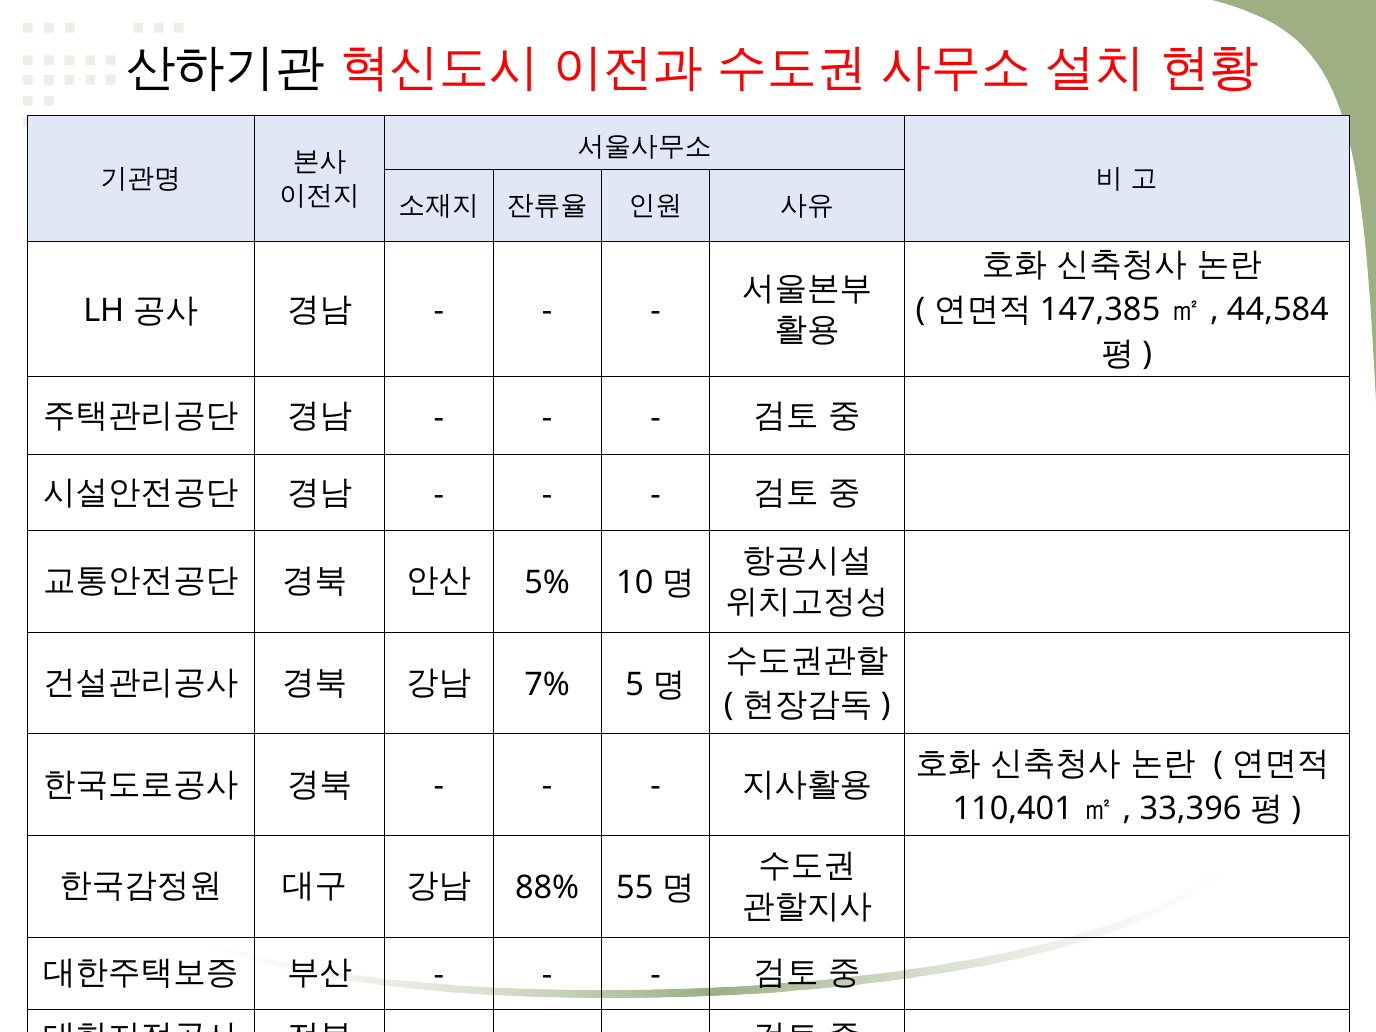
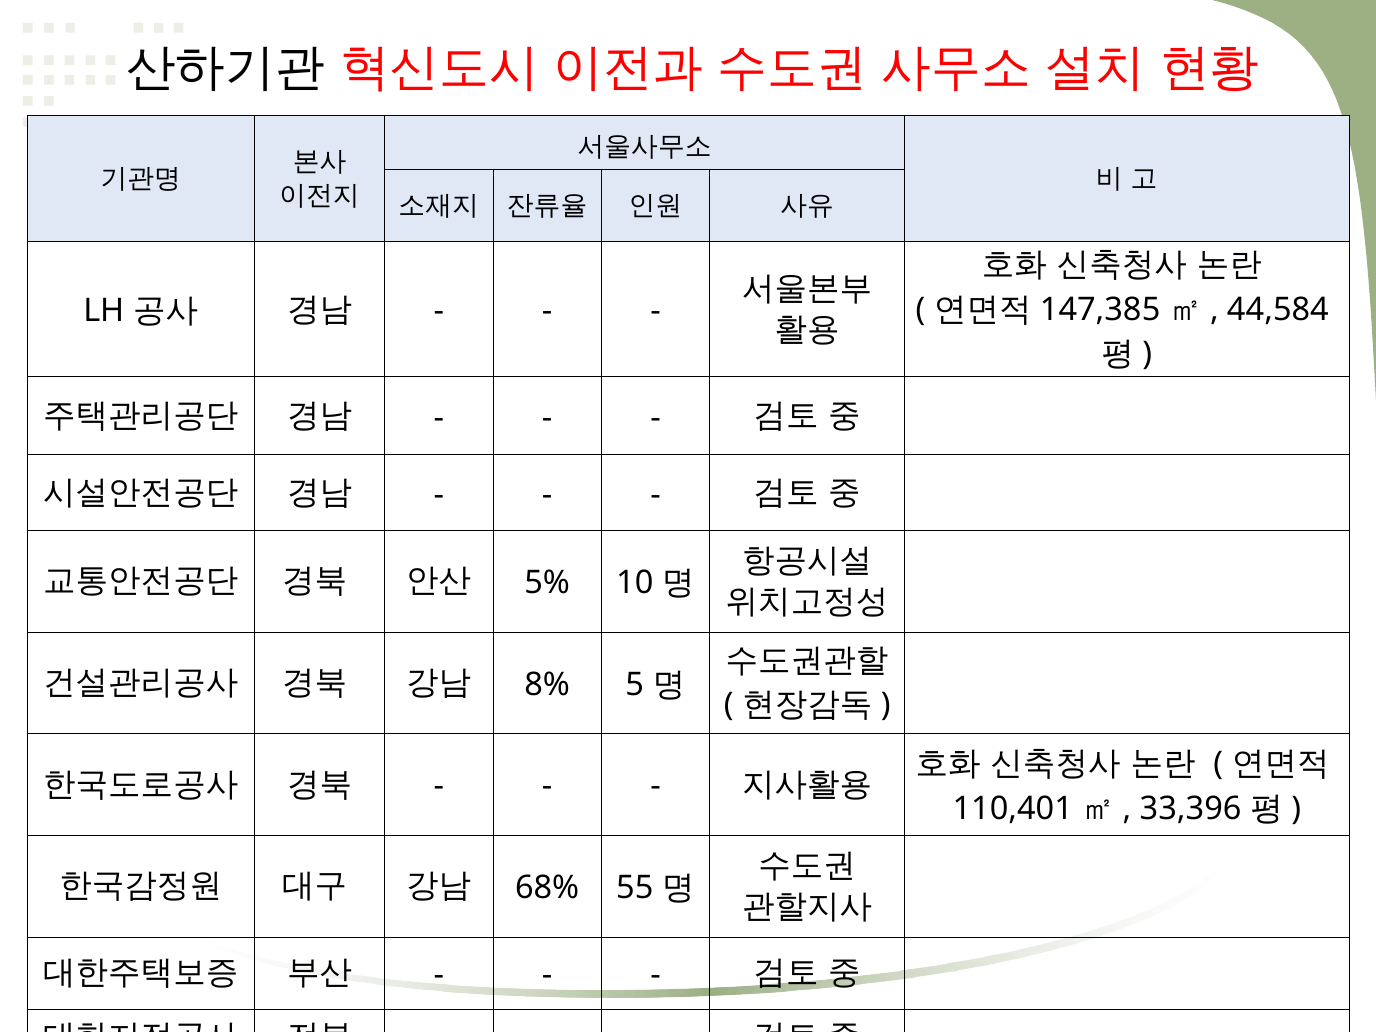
7%: 7% -> 8%
88%: 88% -> 68%
